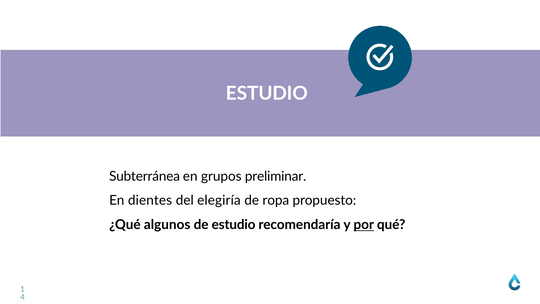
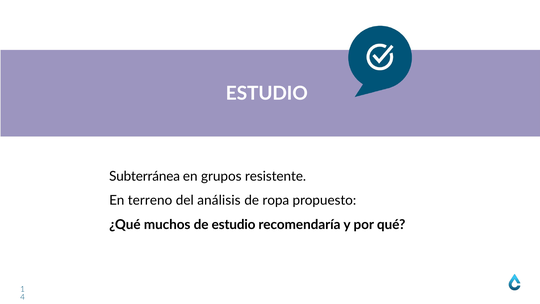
preliminar: preliminar -> resistente
dientes: dientes -> terreno
elegiría: elegiría -> análisis
algunos: algunos -> muchos
por underline: present -> none
